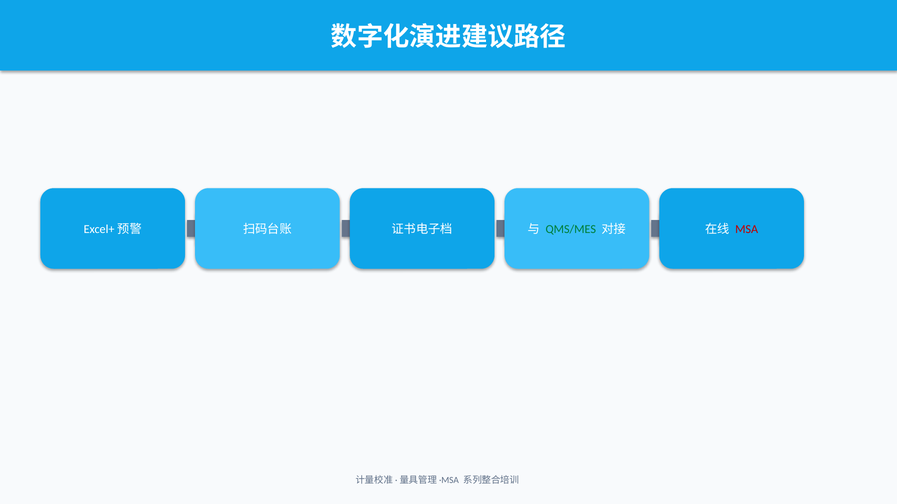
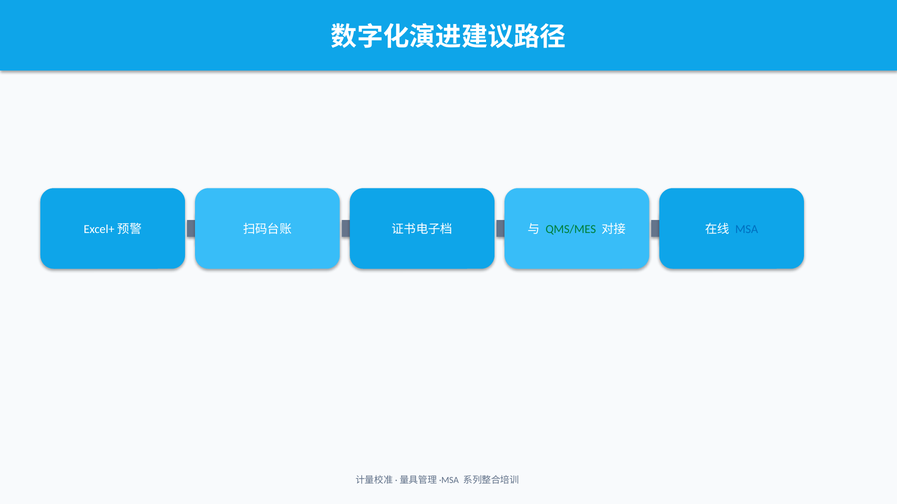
MSA colour: red -> blue
